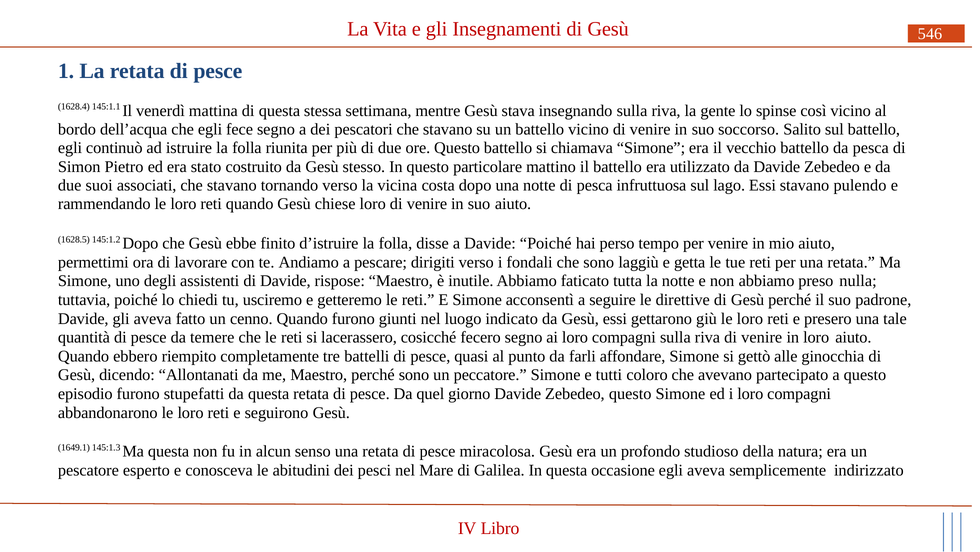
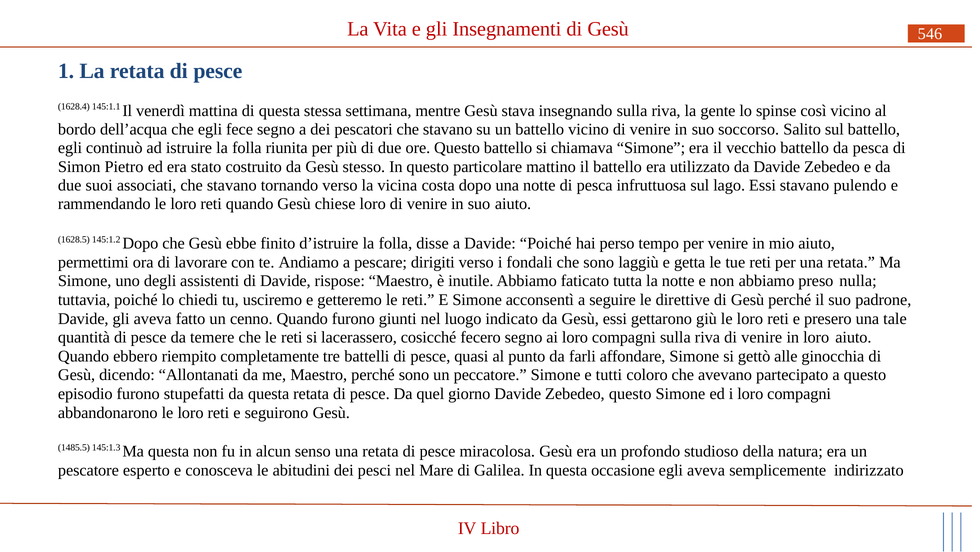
1649.1: 1649.1 -> 1485.5
